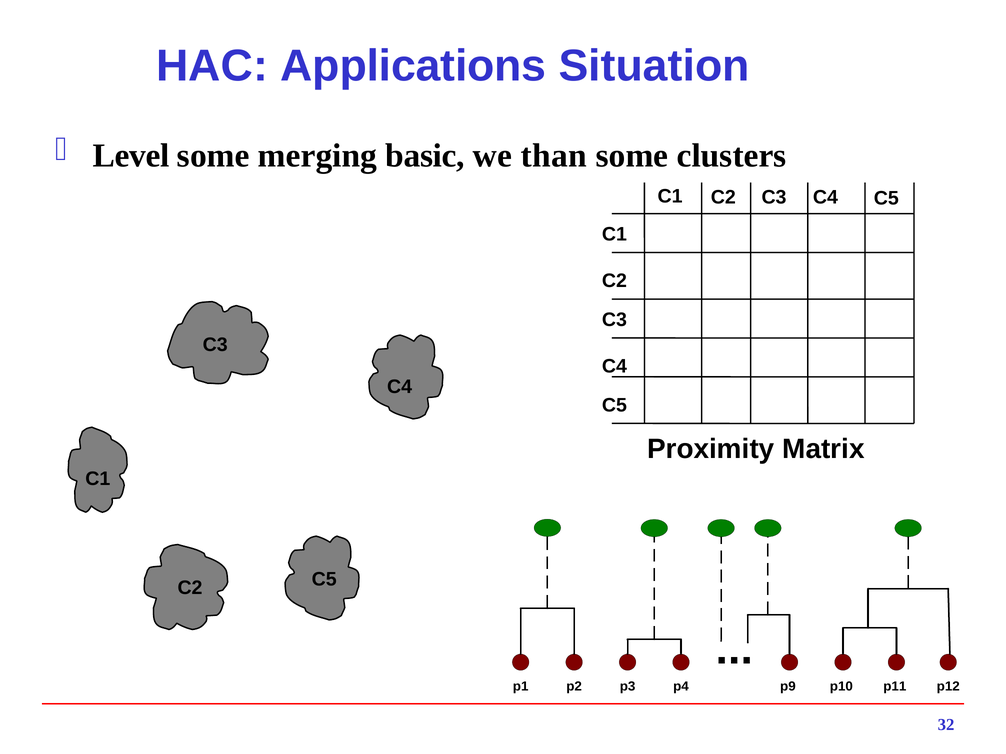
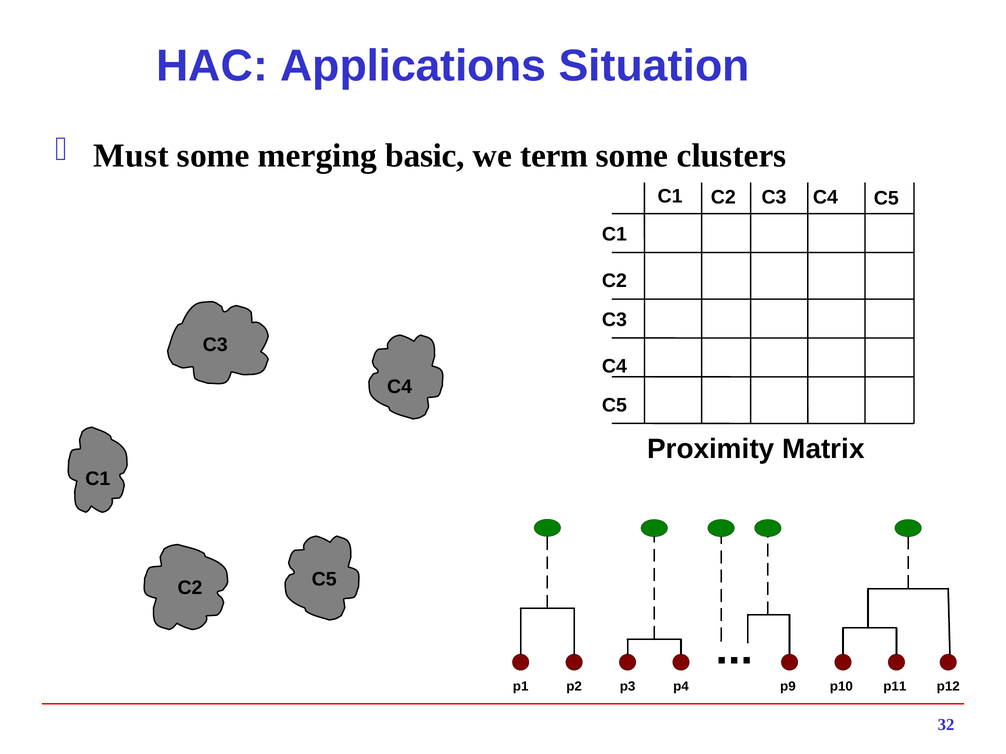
Level: Level -> Must
than: than -> term
